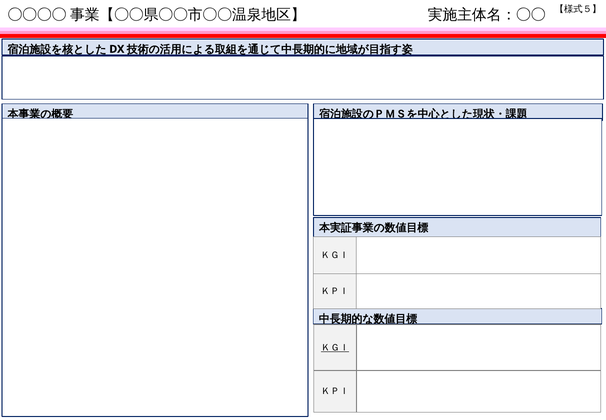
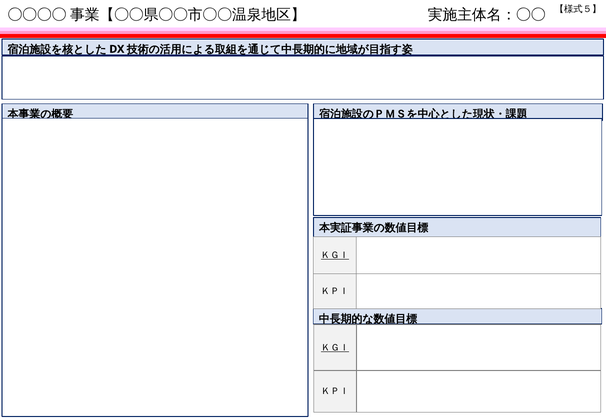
ＫＧＩ at (335, 255) underline: none -> present
